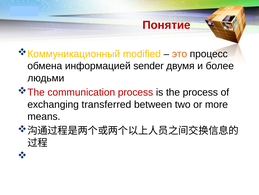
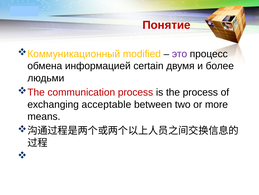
это colour: orange -> purple
sender: sender -> certain
transferred: transferred -> acceptable
